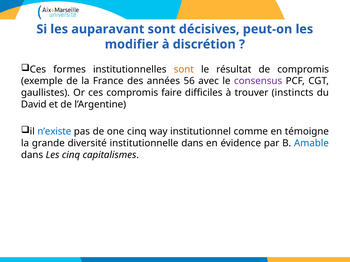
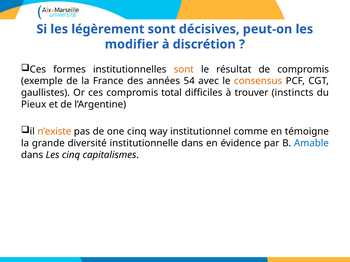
auparavant: auparavant -> légèrement
56: 56 -> 54
consensus colour: purple -> orange
faire: faire -> total
David: David -> Pieux
n’existe colour: blue -> orange
